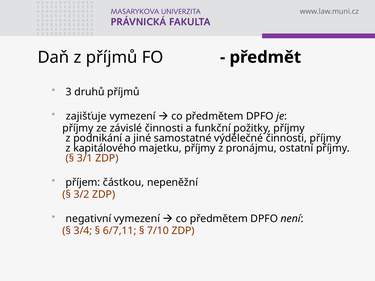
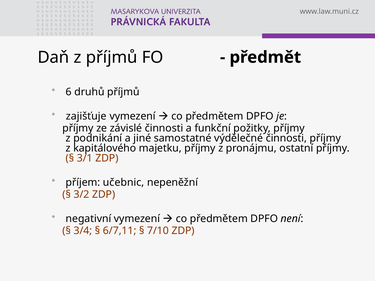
3: 3 -> 6
částkou: částkou -> učebnic
